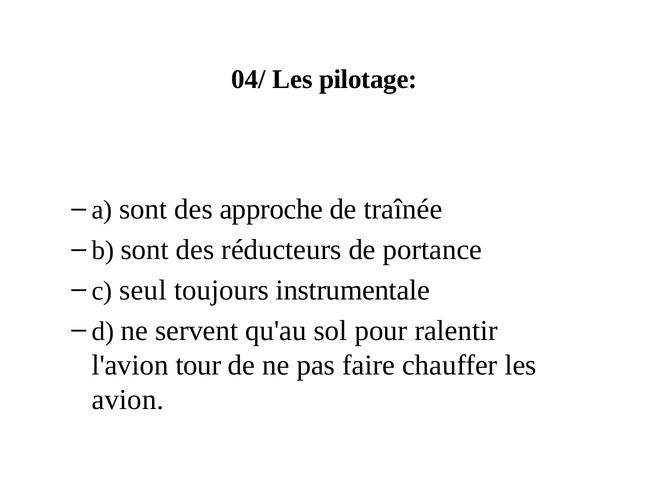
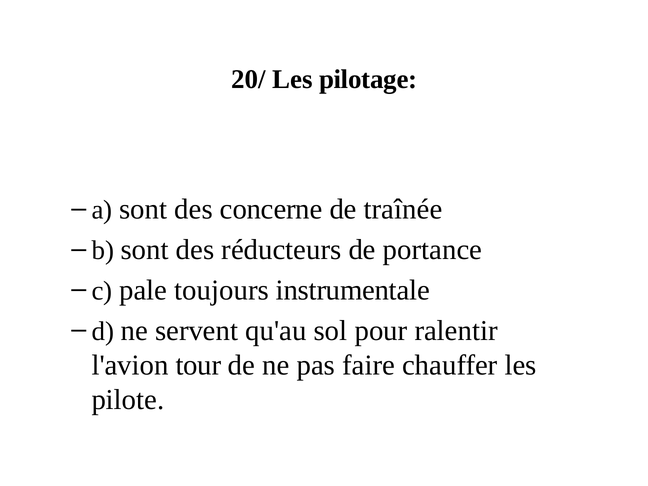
04/: 04/ -> 20/
approche: approche -> concerne
seul: seul -> pale
avion: avion -> pilote
